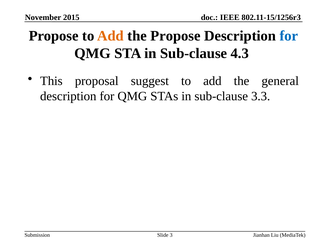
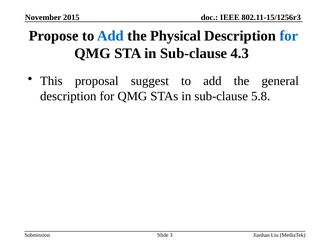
Add at (110, 36) colour: orange -> blue
the Propose: Propose -> Physical
3.3: 3.3 -> 5.8
